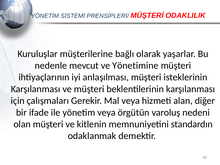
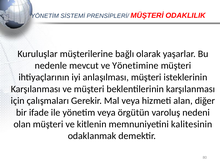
standardın: standardın -> kalitesinin
